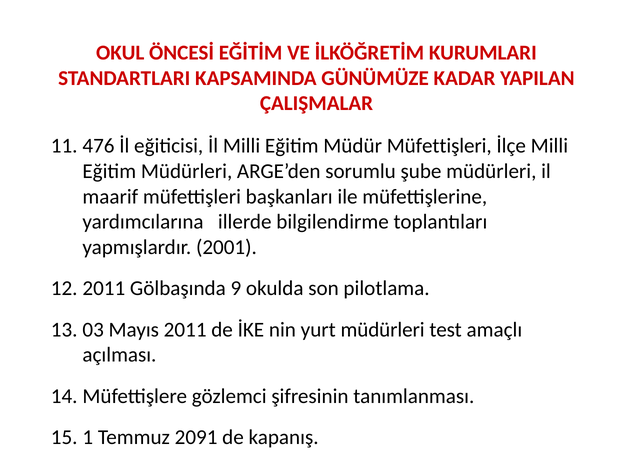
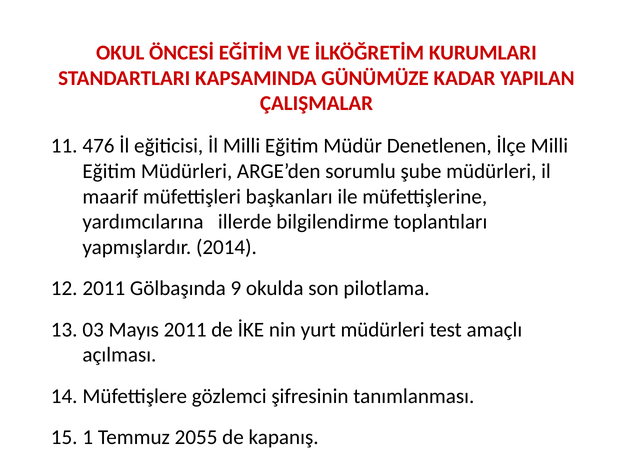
Müdür Müfettişleri: Müfettişleri -> Denetlenen
2001: 2001 -> 2014
2091: 2091 -> 2055
